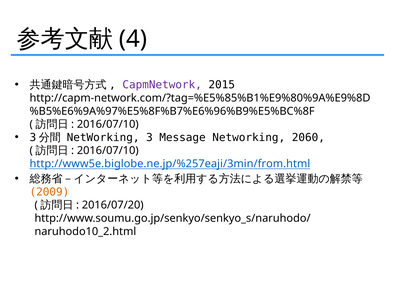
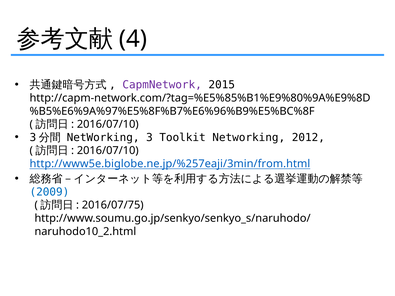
Message: Message -> Toolkit
2060: 2060 -> 2012
2009 colour: orange -> blue
2016/07/20: 2016/07/20 -> 2016/07/75
